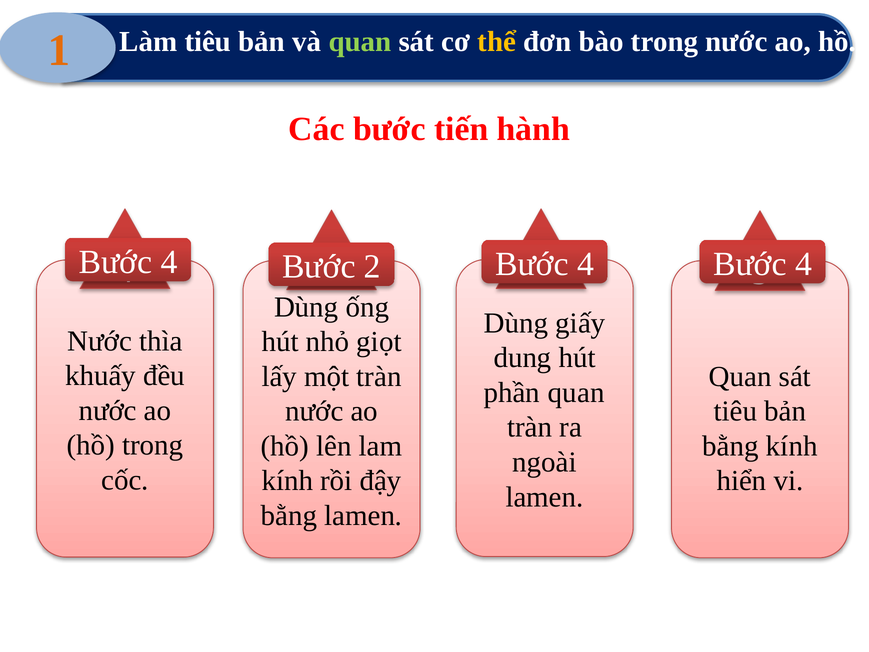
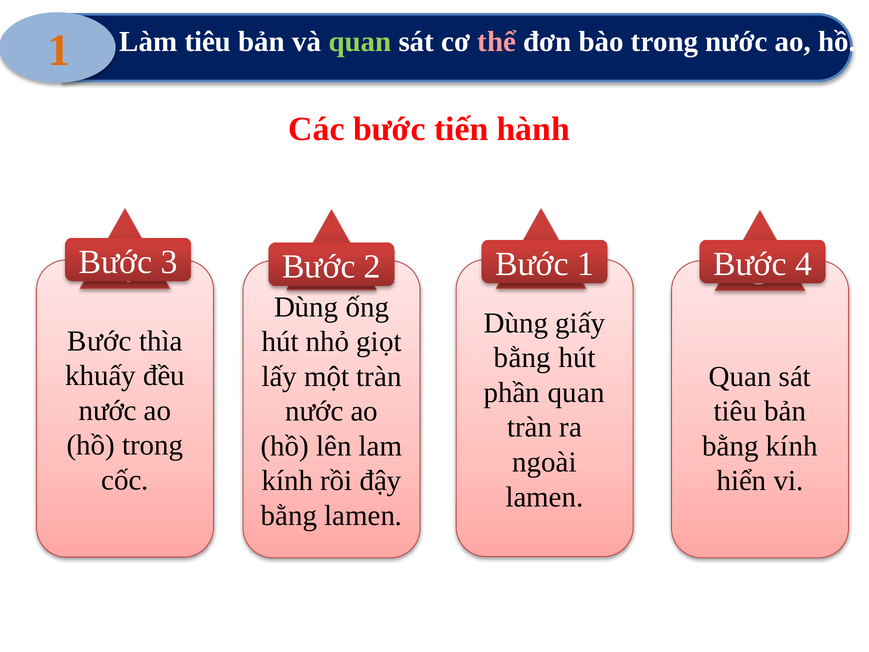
thể colour: yellow -> pink
4 at (169, 262): 4 -> 3
4 at (586, 264): 4 -> 1
Nước at (100, 341): Nước -> Bước
dung at (523, 358): dung -> bằng
